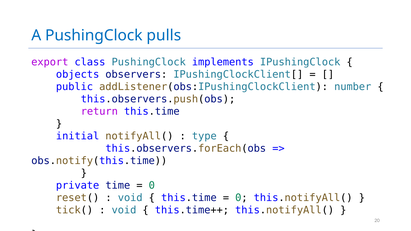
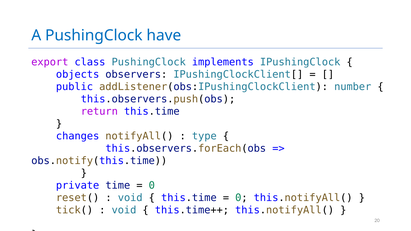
pulls: pulls -> have
initial: initial -> changes
